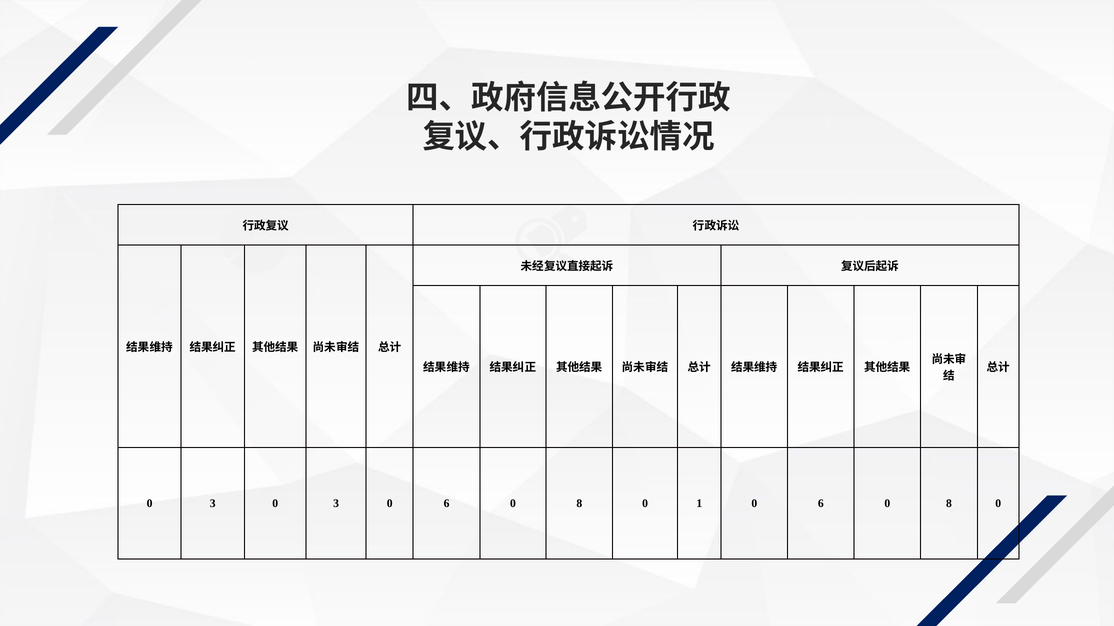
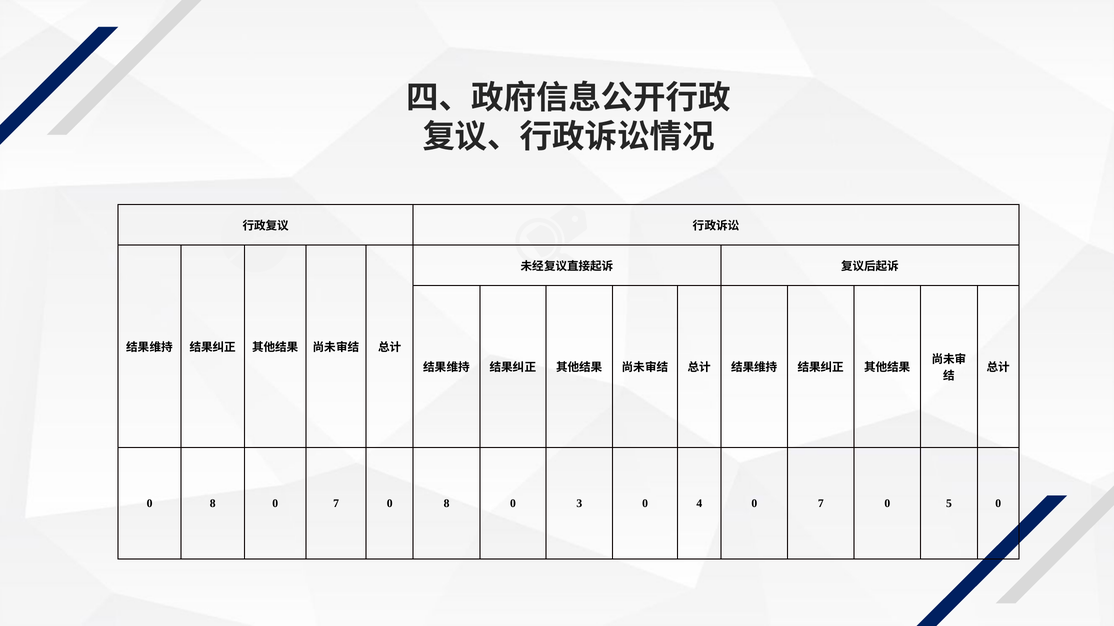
3 at (213, 504): 3 -> 8
3 at (336, 504): 3 -> 7
6 at (447, 504): 6 -> 8
8 at (579, 504): 8 -> 3
1: 1 -> 4
6 at (821, 504): 6 -> 7
8 at (949, 504): 8 -> 5
